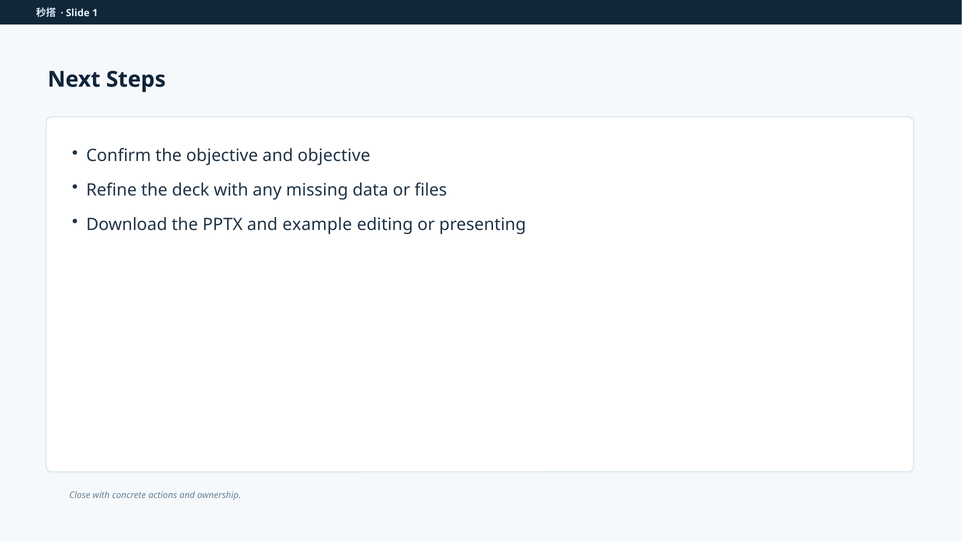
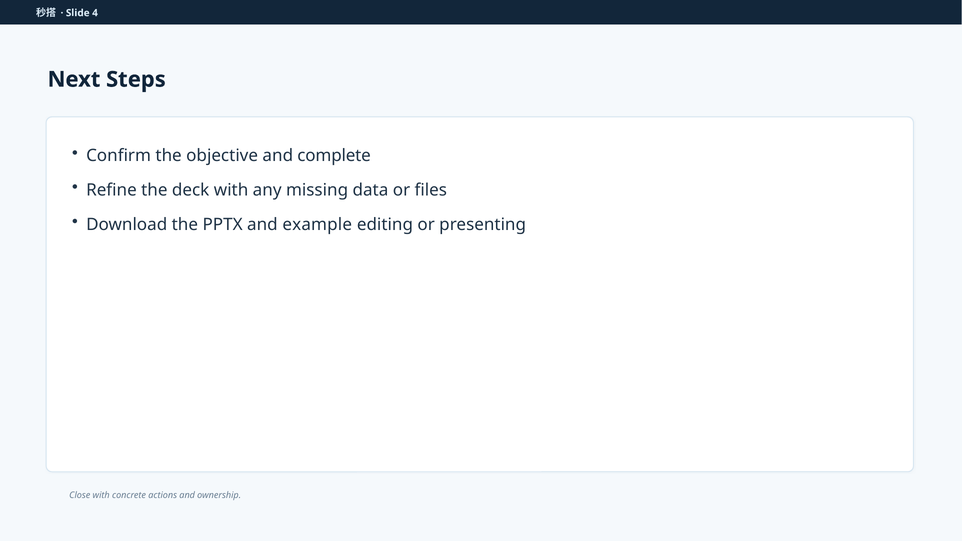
1: 1 -> 4
and objective: objective -> complete
